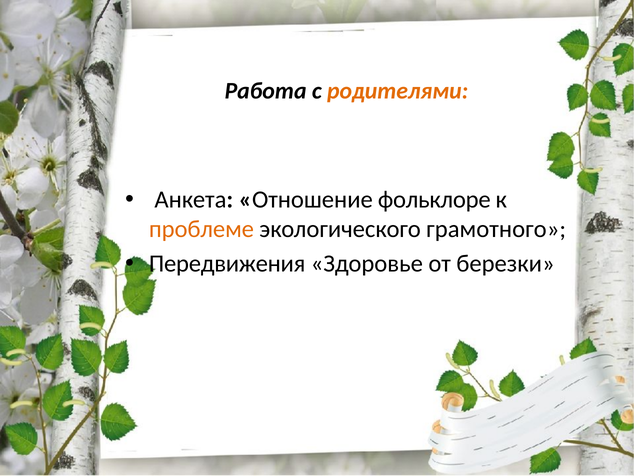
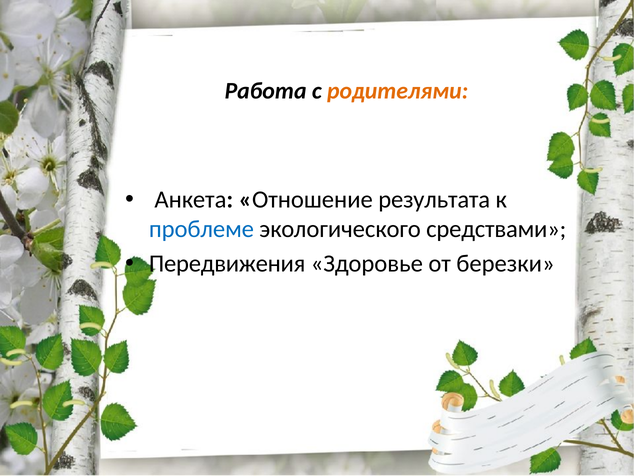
фольклоре: фольклоре -> результата
проблеме colour: orange -> blue
грамотного: грамотного -> средствами
